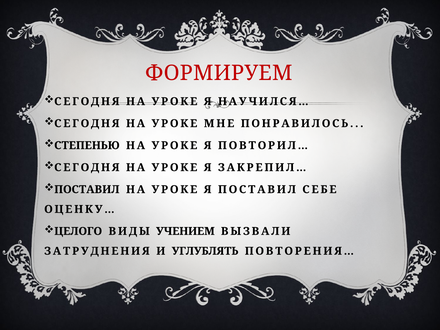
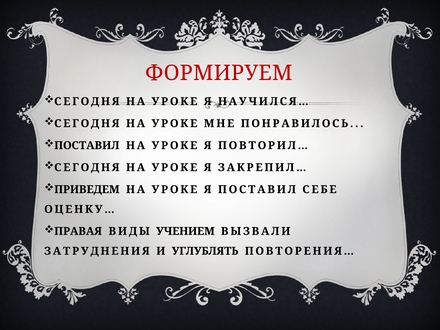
СТЕПЕНЬЮ at (87, 145): СТЕПЕНЬЮ -> ПОСТАВИЛ
ПОСТАВИЛ at (87, 189): ПОСТАВИЛ -> ПРИВЕДЕМ
ЦЕЛОГО: ЦЕЛОГО -> ПРАВАЯ
